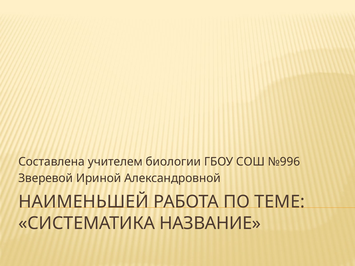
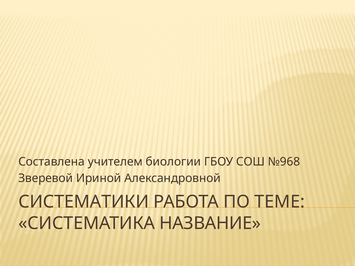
№996: №996 -> №968
НАИМЕНЬШЕЙ: НАИМЕНЬШЕЙ -> СИСТЕМАТИКИ
